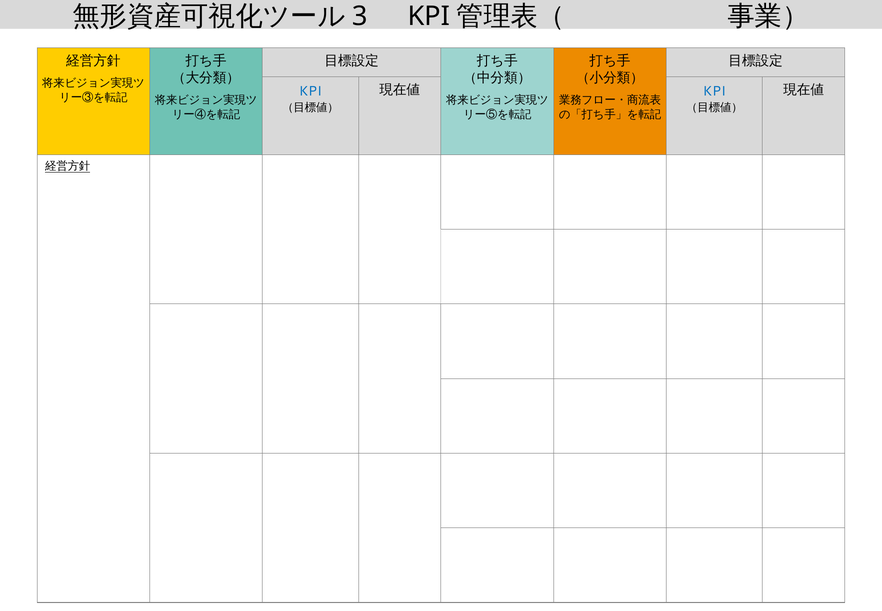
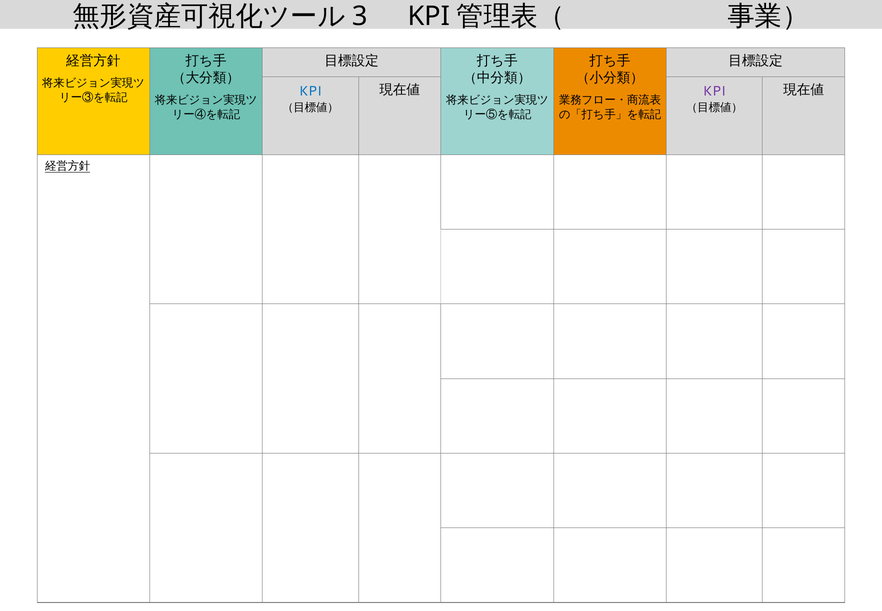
KPI at (714, 91) colour: blue -> purple
